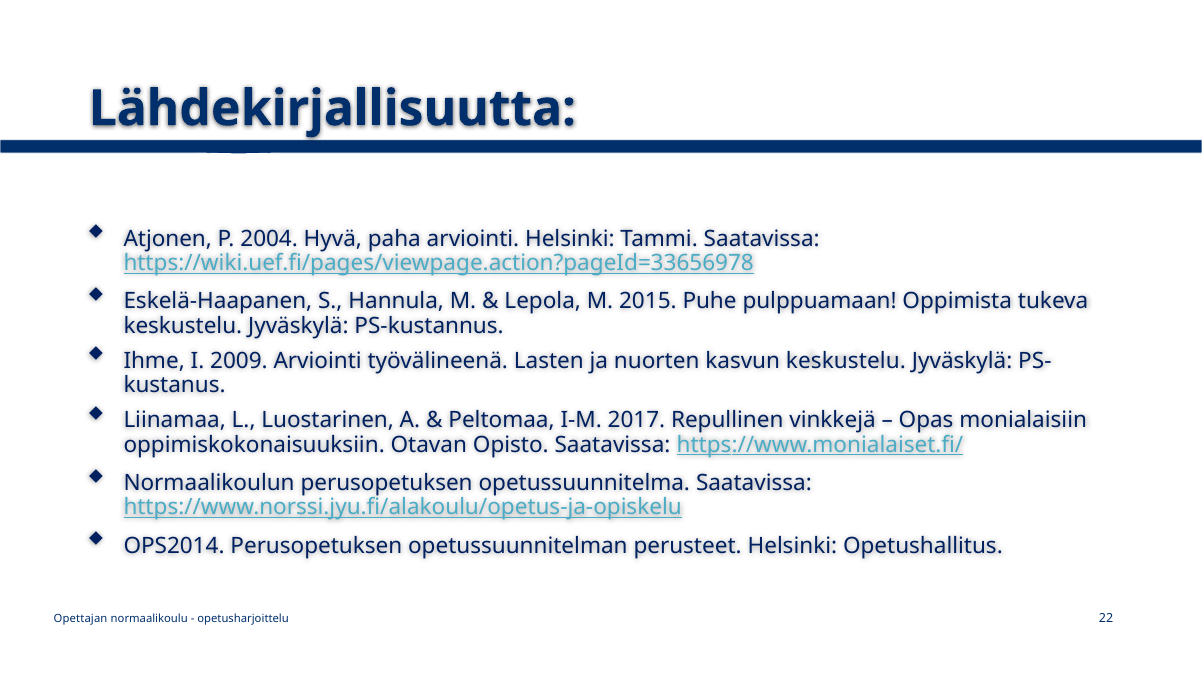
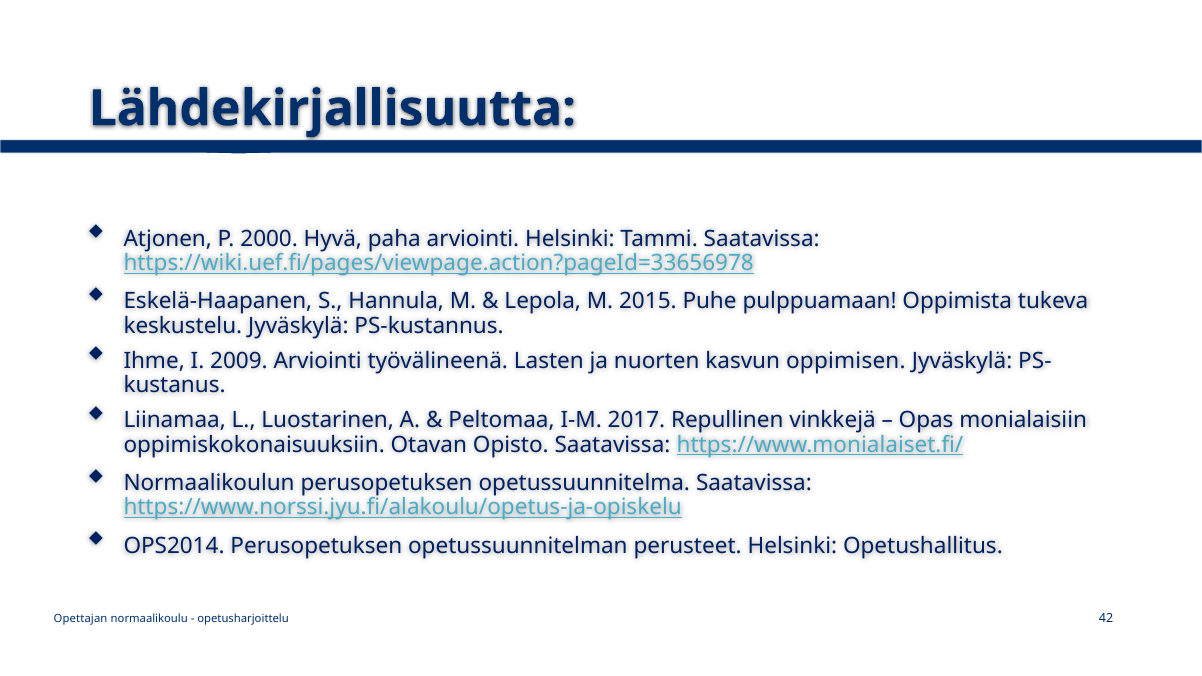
2004: 2004 -> 2000
kasvun keskustelu: keskustelu -> oppimisen
22: 22 -> 42
